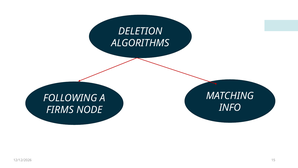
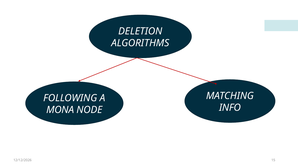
FIRMS: FIRMS -> MONA
